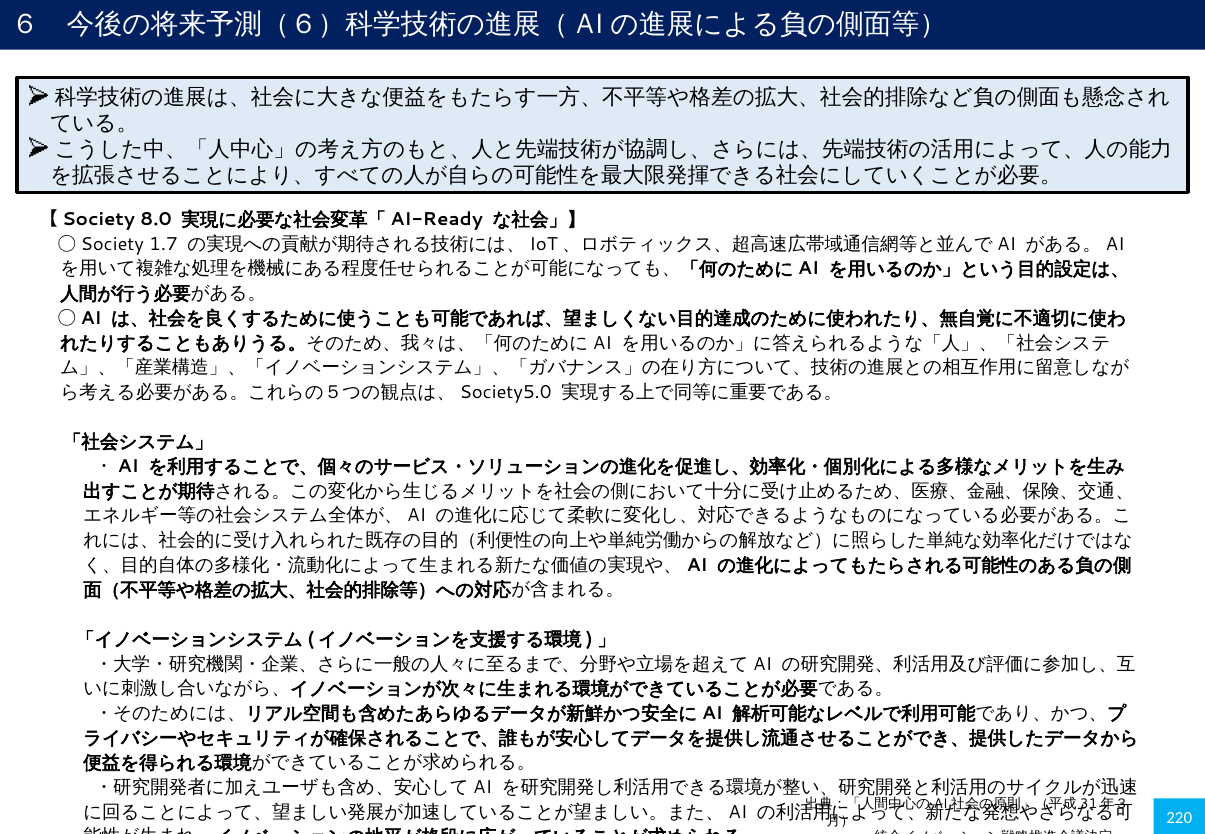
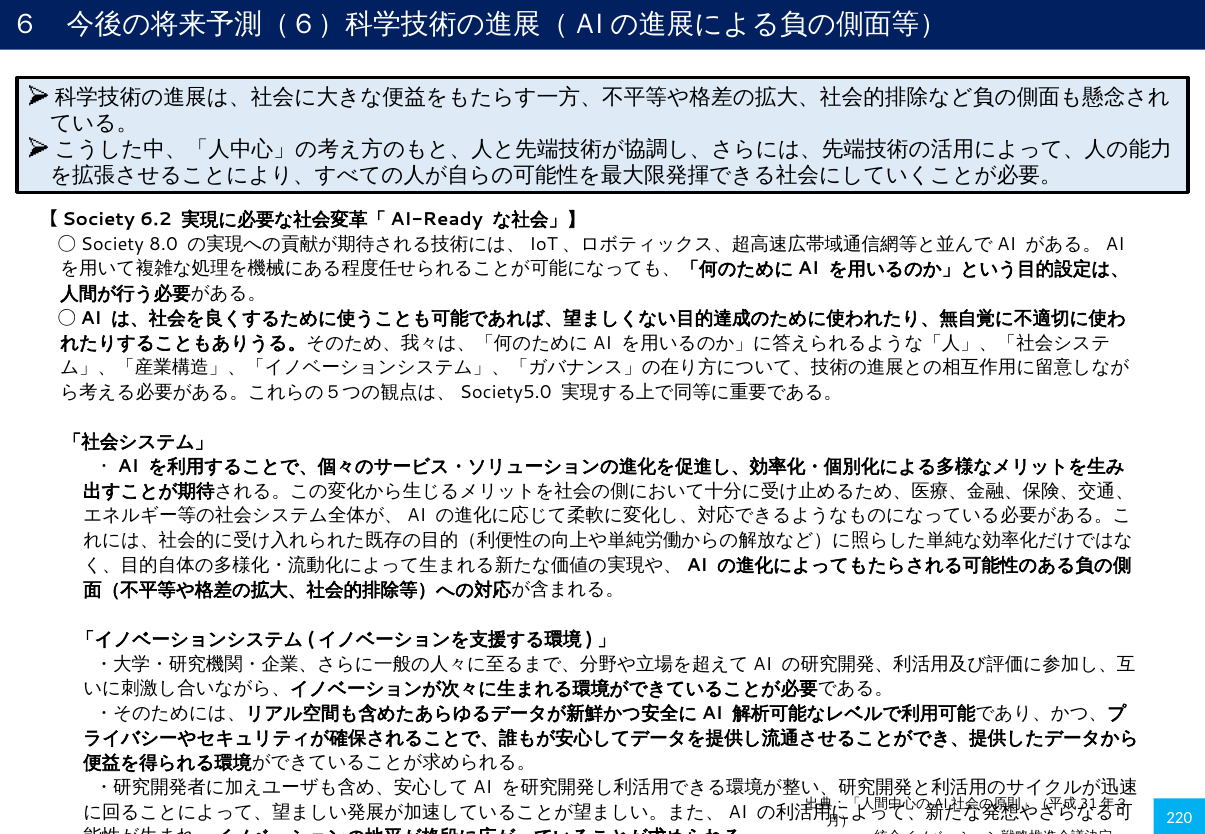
8.0: 8.0 -> 6.2
1.7: 1.7 -> 8.0
